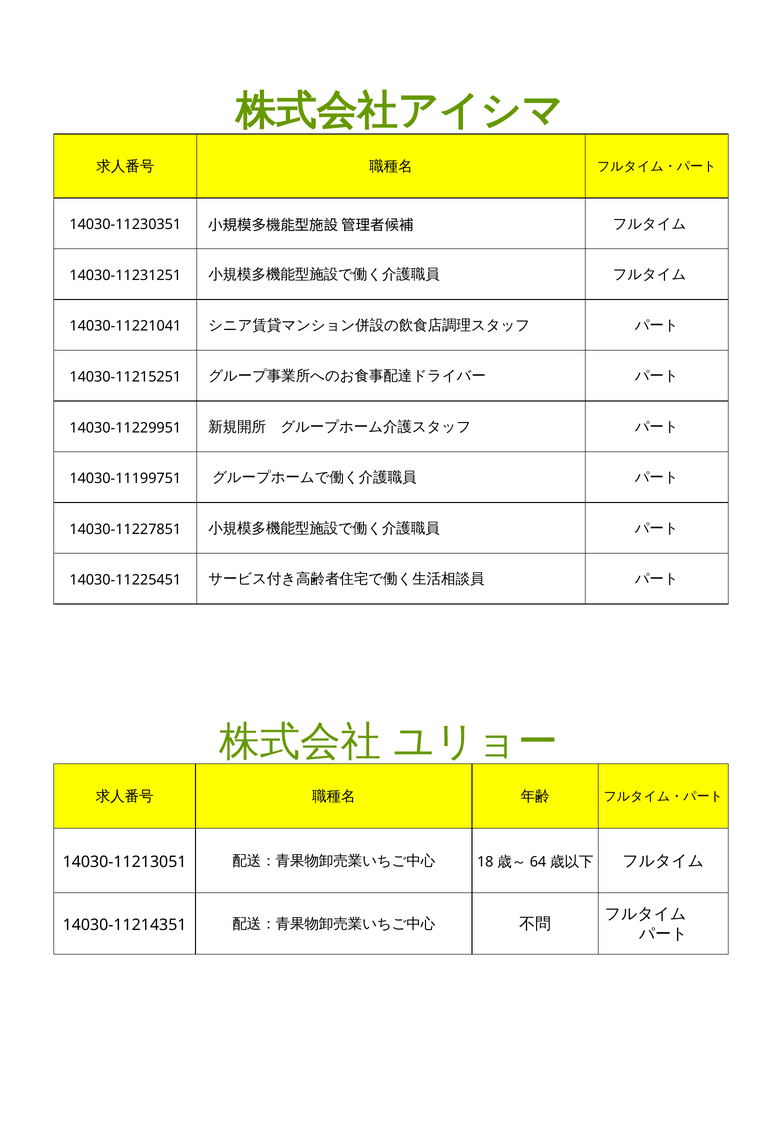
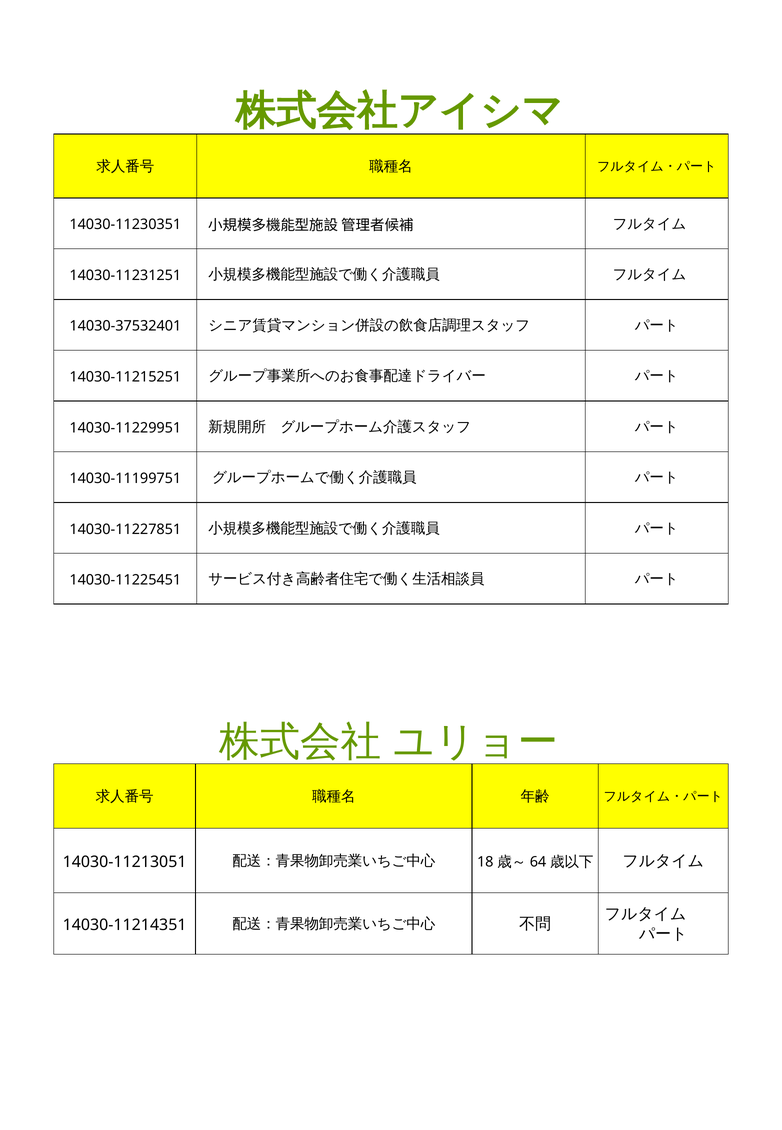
14030-11221041: 14030-11221041 -> 14030-37532401
